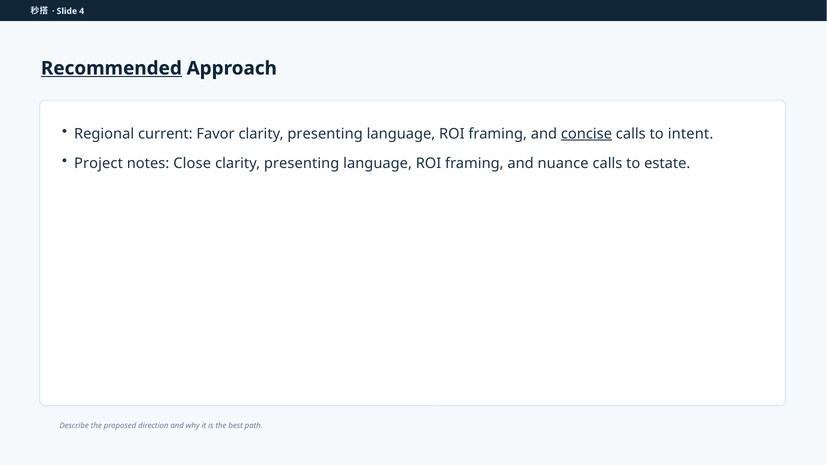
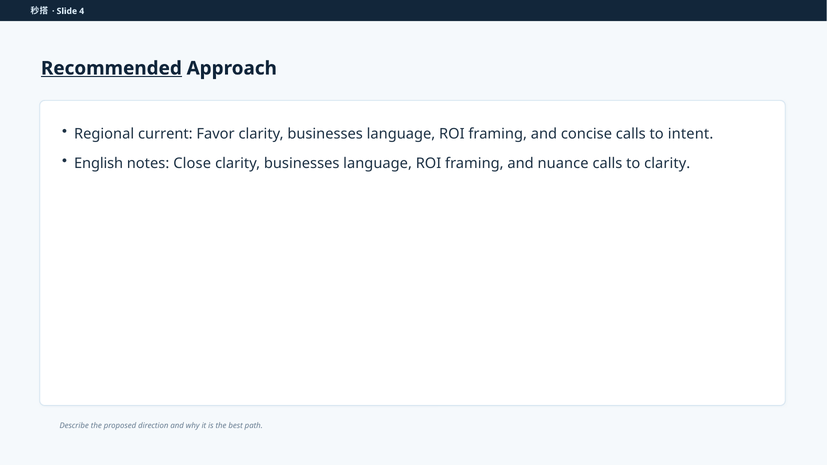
Favor clarity presenting: presenting -> businesses
concise underline: present -> none
Project: Project -> English
presenting at (302, 163): presenting -> businesses
to estate: estate -> clarity
